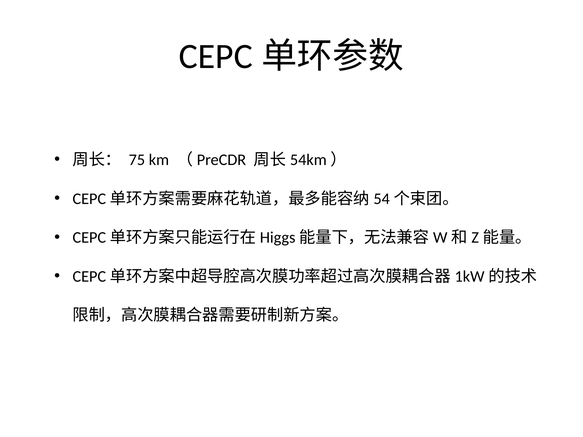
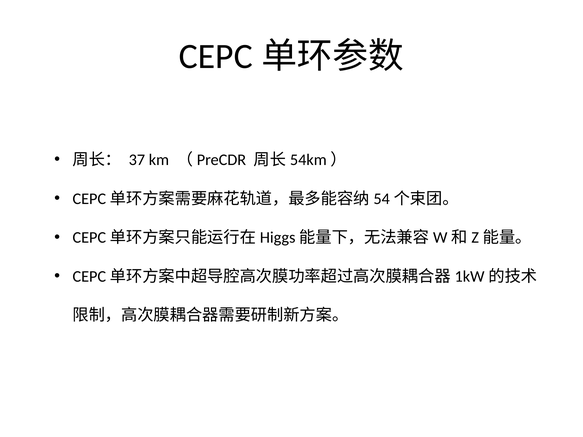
75: 75 -> 37
